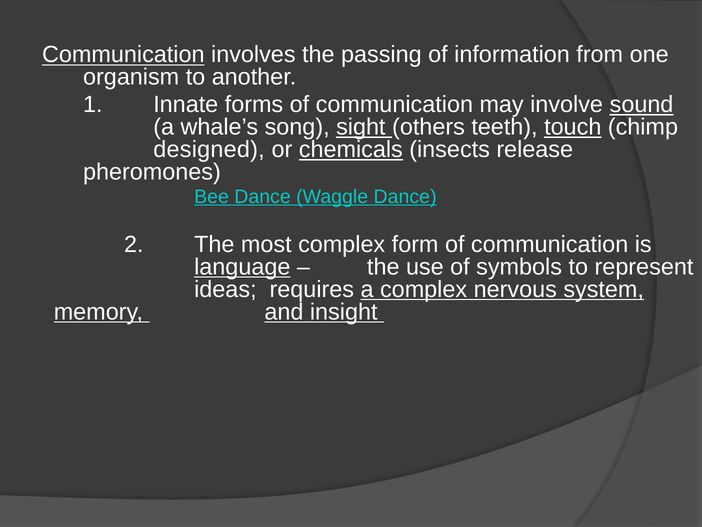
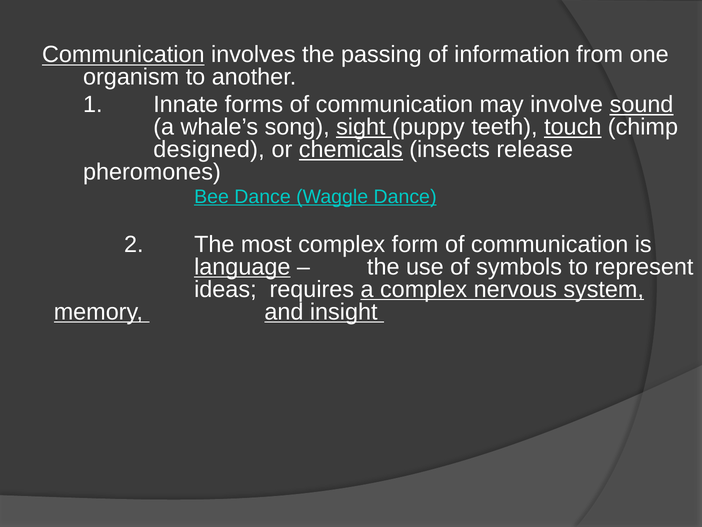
others: others -> puppy
